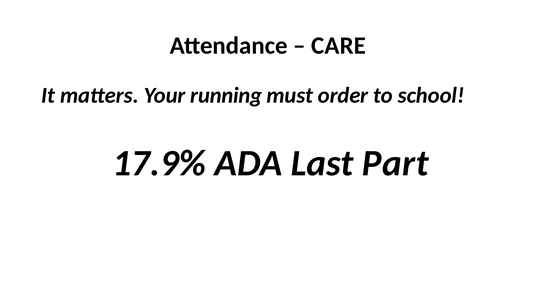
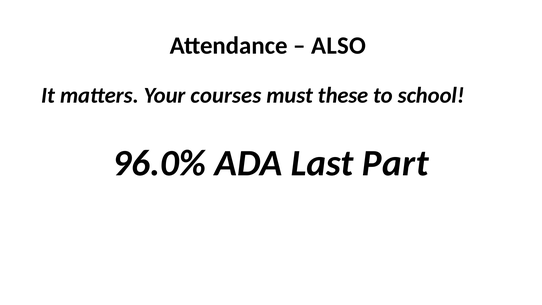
CARE: CARE -> ALSO
running: running -> courses
order: order -> these
17.9%: 17.9% -> 96.0%
